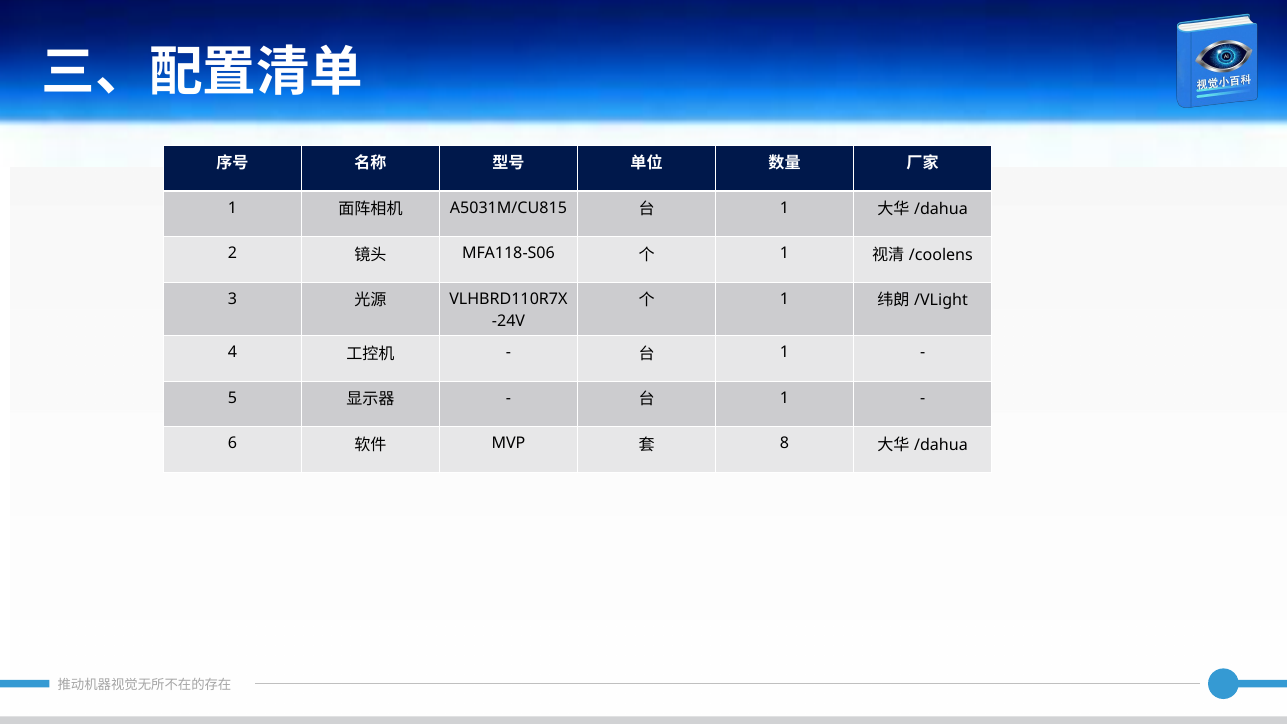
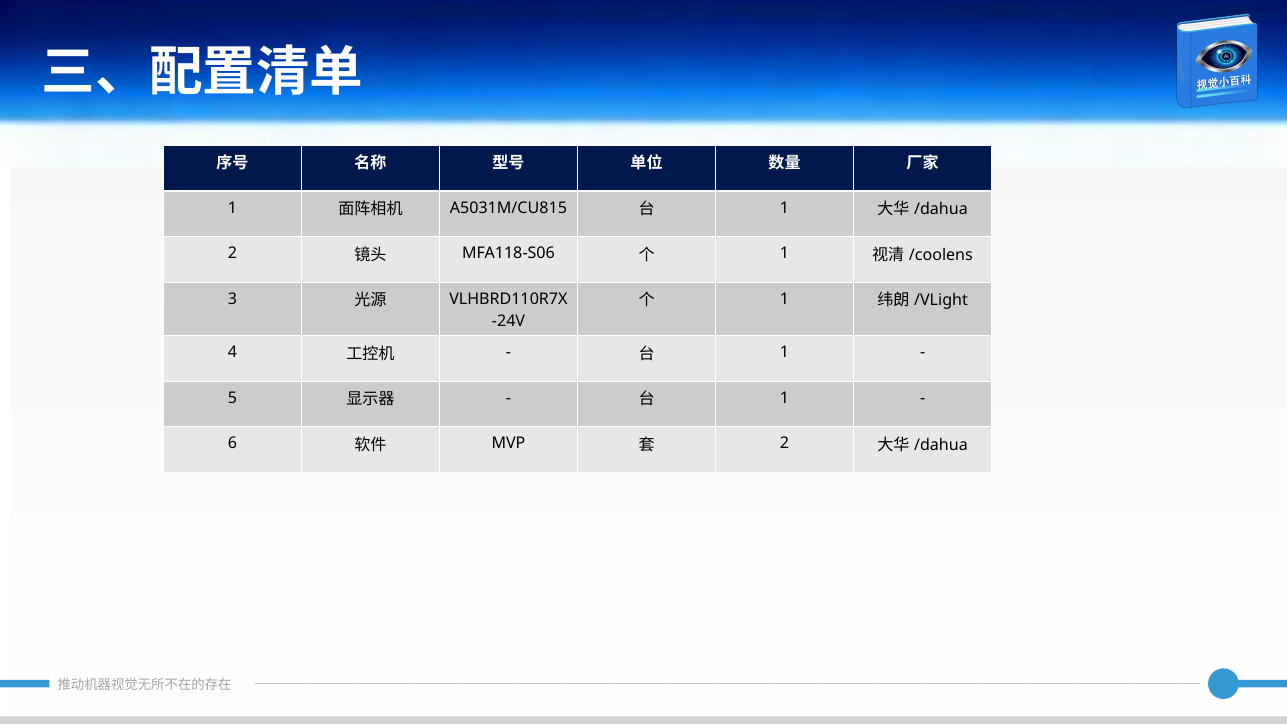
8 at (785, 444): 8 -> 2
